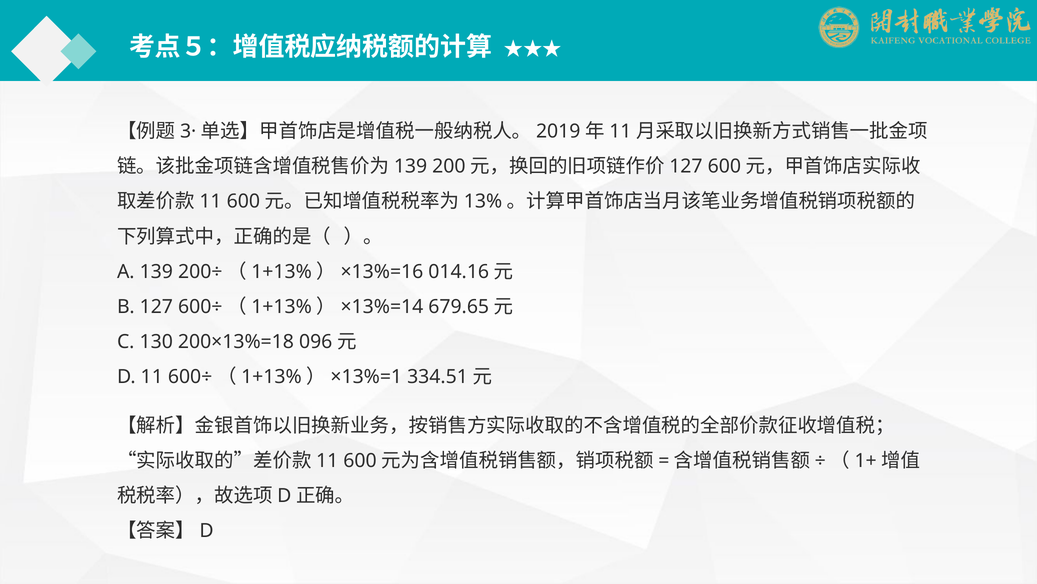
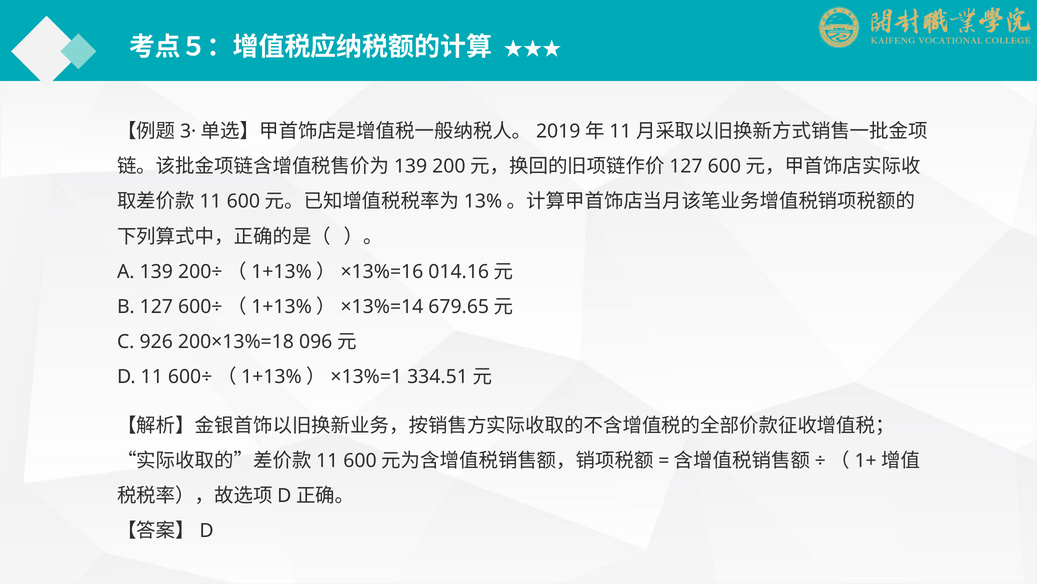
130: 130 -> 926
